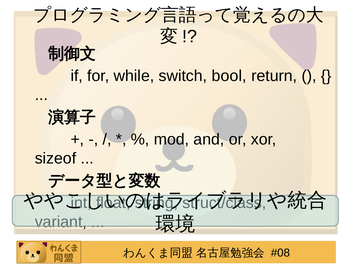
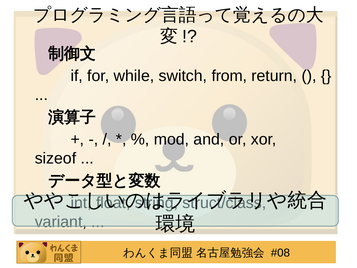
bool: bool -> from
